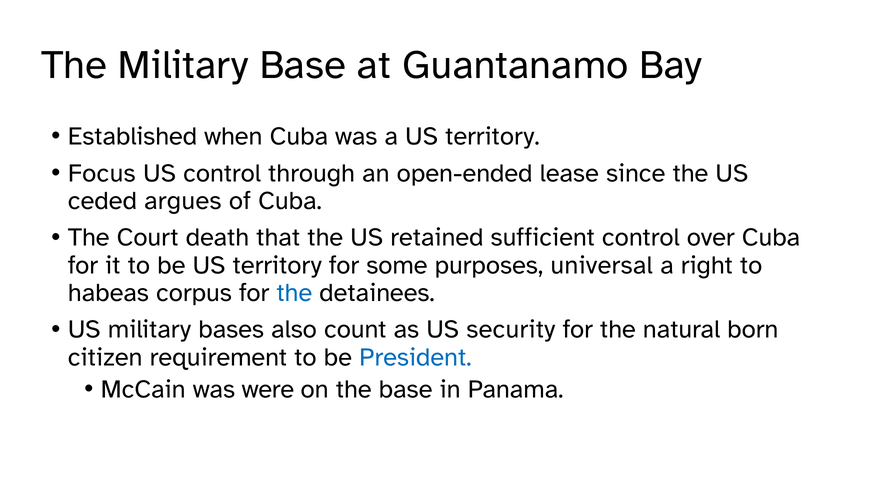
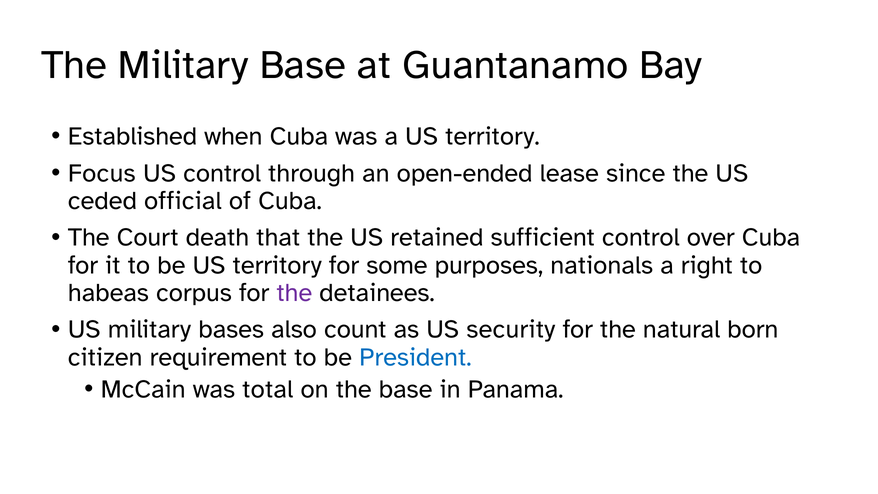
argues: argues -> official
universal: universal -> nationals
the at (294, 293) colour: blue -> purple
were: were -> total
